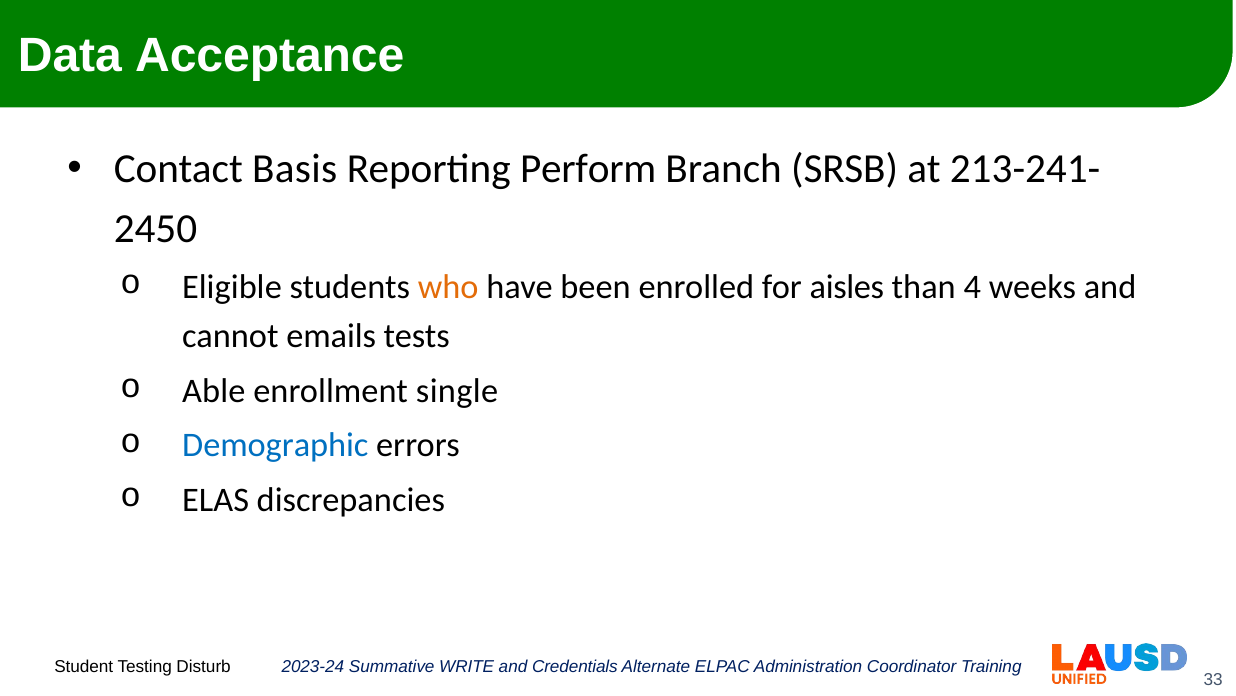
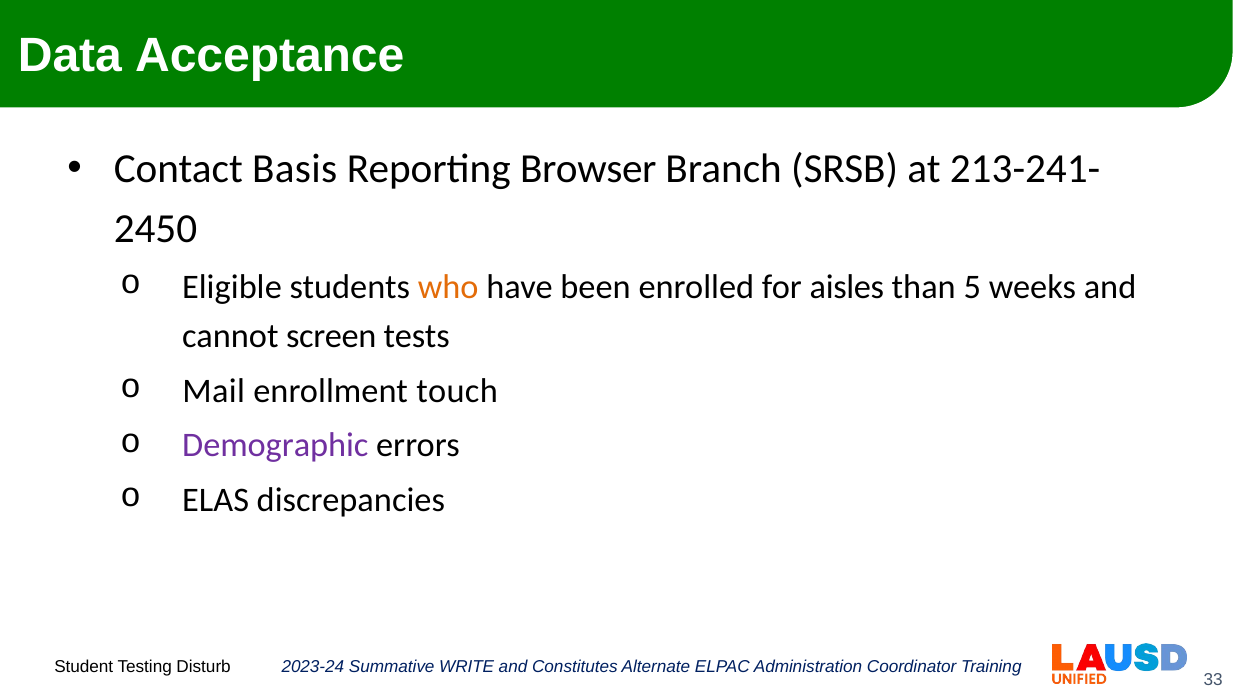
Perform: Perform -> Browser
4: 4 -> 5
emails: emails -> screen
Able: Able -> Mail
single: single -> touch
Demographic colour: blue -> purple
Credentials: Credentials -> Constitutes
